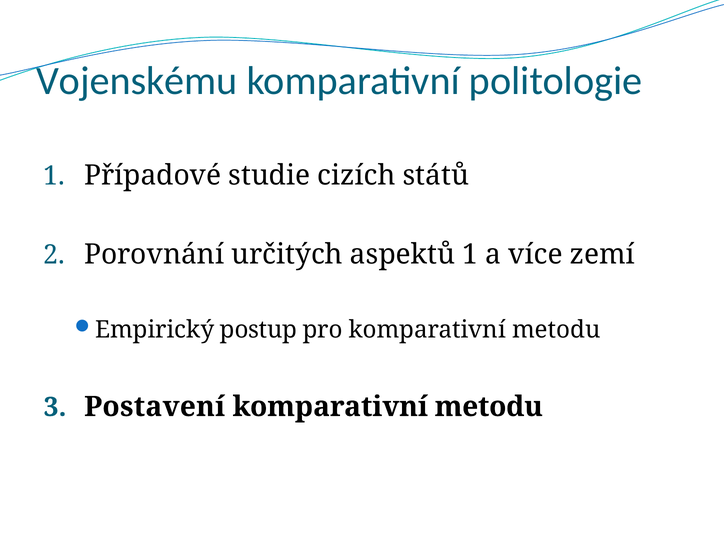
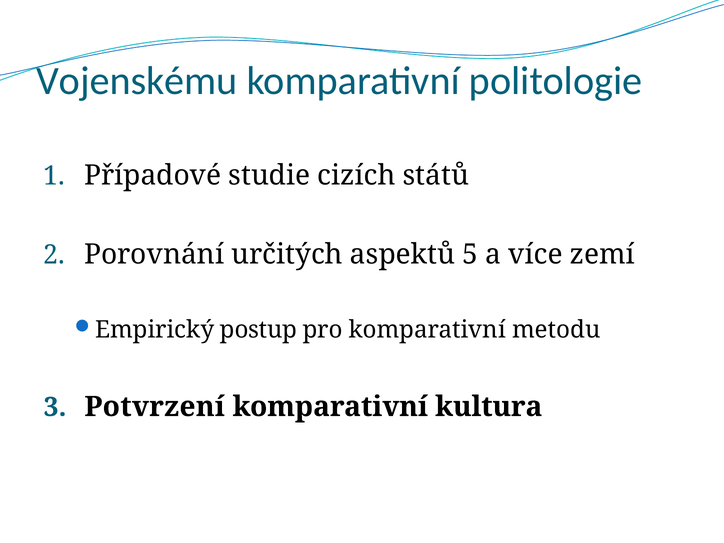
aspektů 1: 1 -> 5
Postavení: Postavení -> Potvrzení
metodu at (489, 407): metodu -> kultura
